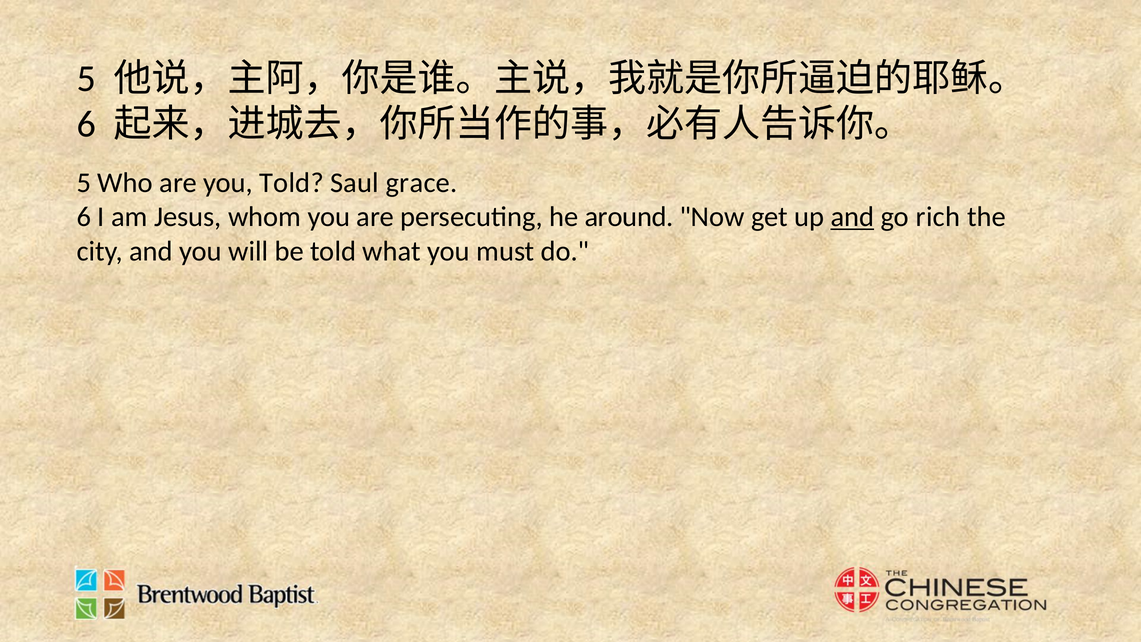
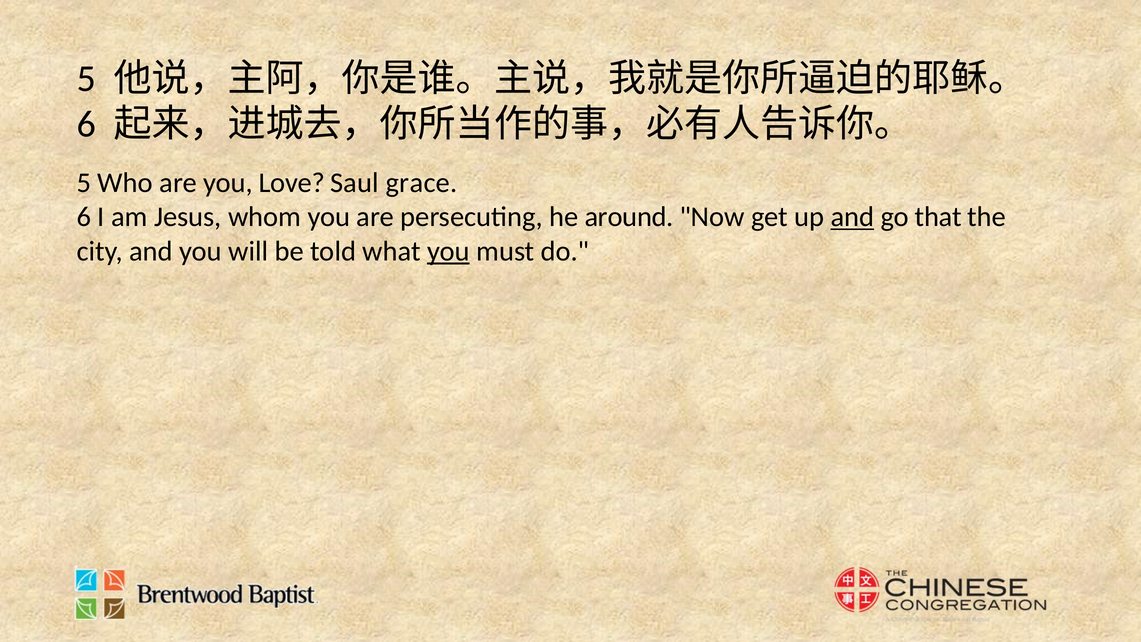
you Told: Told -> Love
rich: rich -> that
you at (449, 251) underline: none -> present
